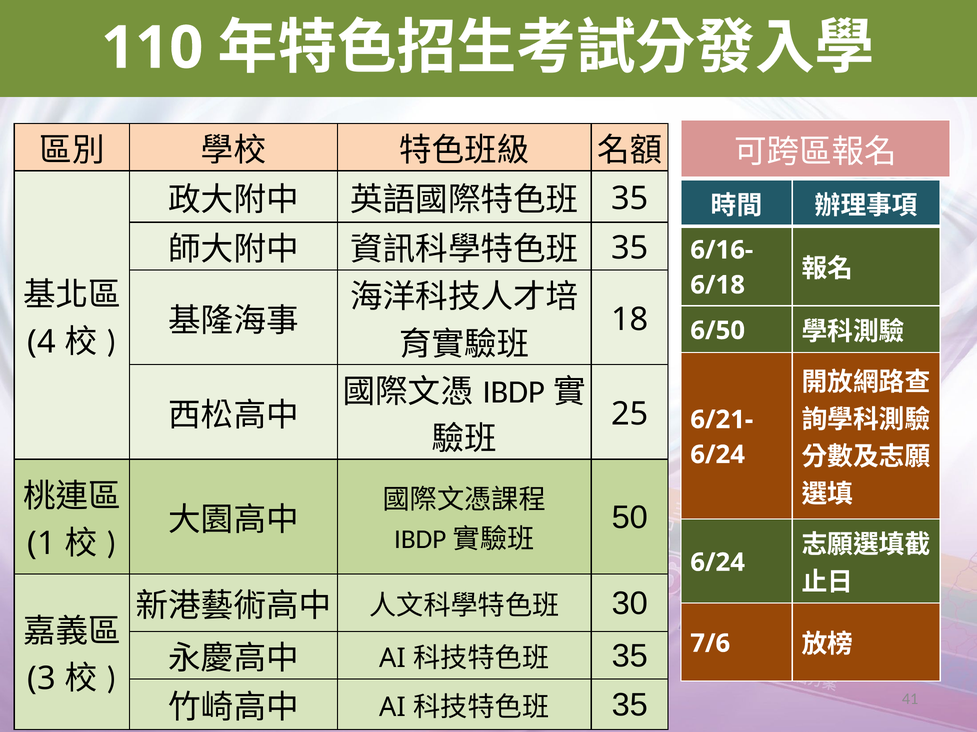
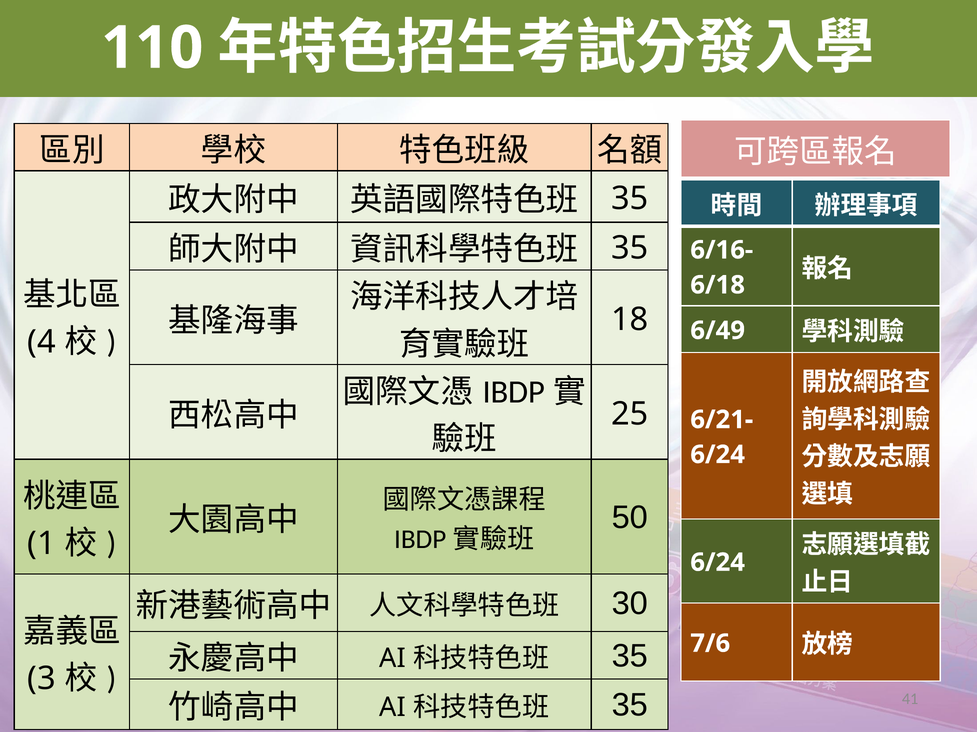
6/50: 6/50 -> 6/49
